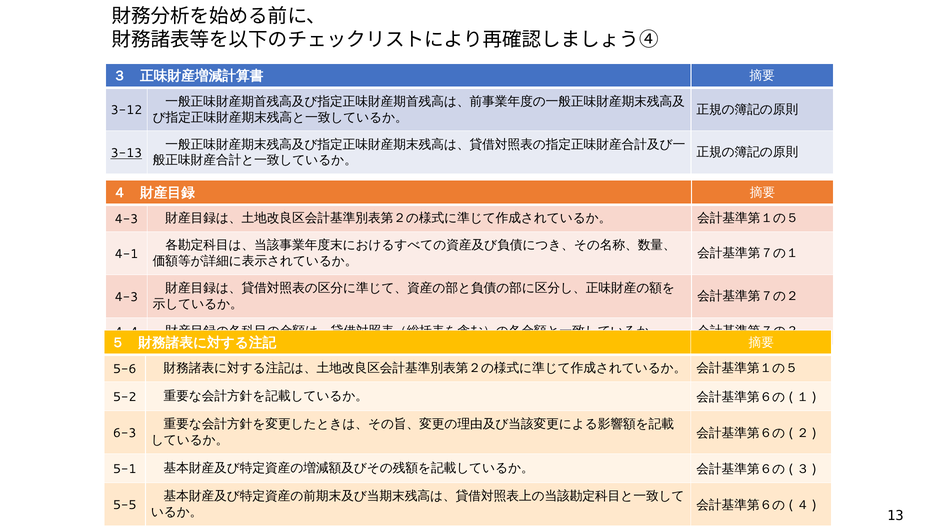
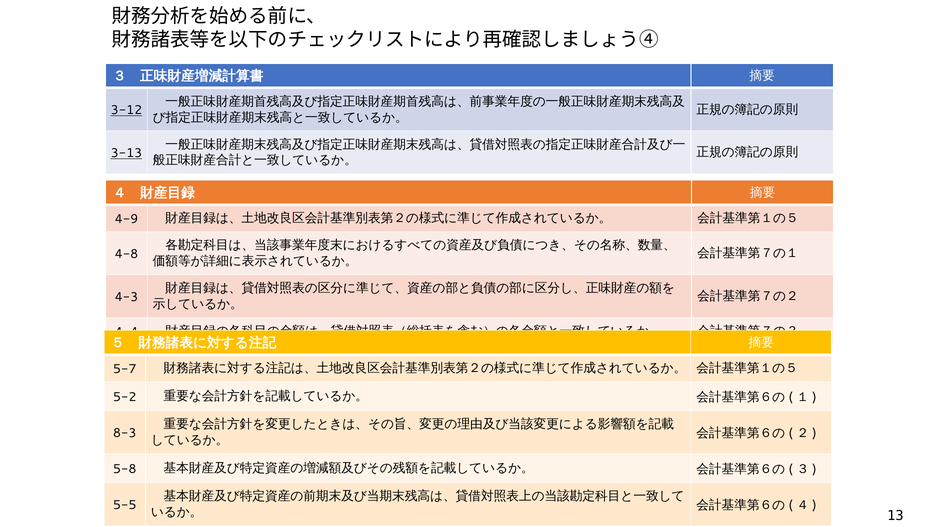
3-12 underline: none -> present
4-3 at (127, 219): 4-3 -> 4-9
4-1: 4-1 -> 4-8
5-6: 5-6 -> 5-7
6-3: 6-3 -> 8-3
5-1: 5-1 -> 5-8
